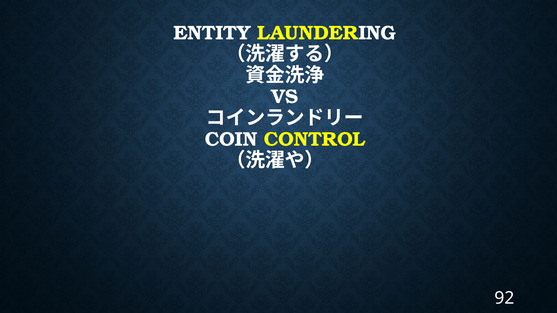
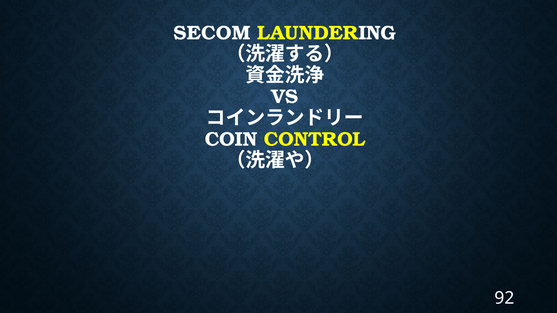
ENTITY: ENTITY -> SECOM
